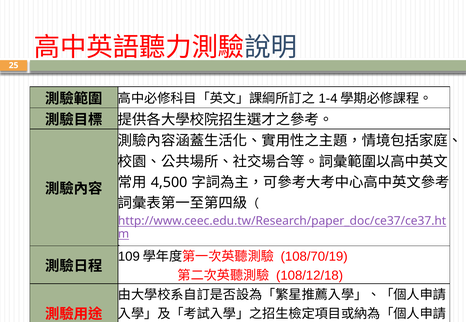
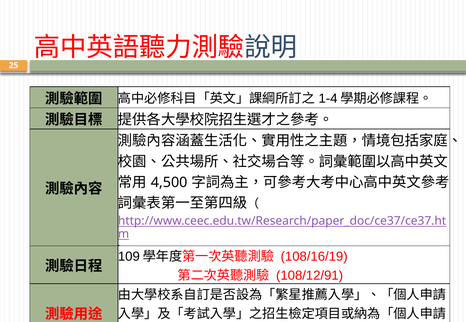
108/70/19: 108/70/19 -> 108/16/19
108/12/18: 108/12/18 -> 108/12/91
